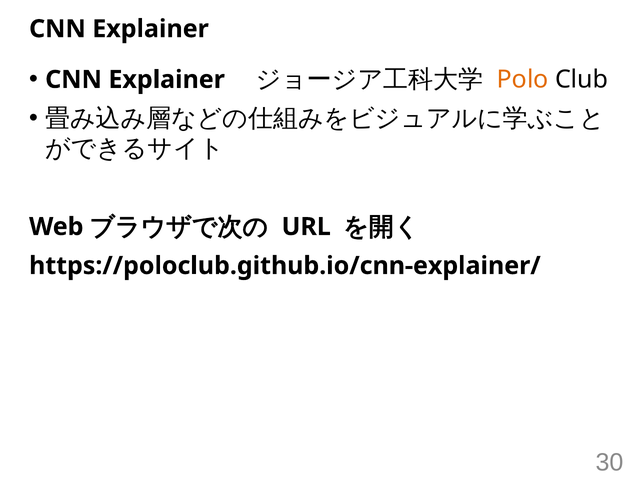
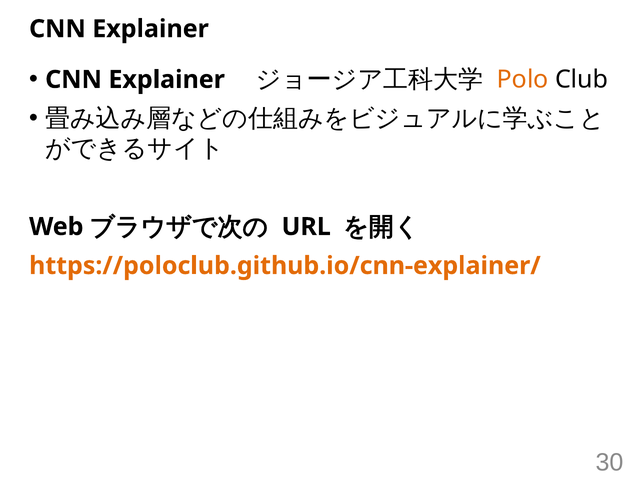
https://poloclub.github.io/cnn-explainer/ colour: black -> orange
